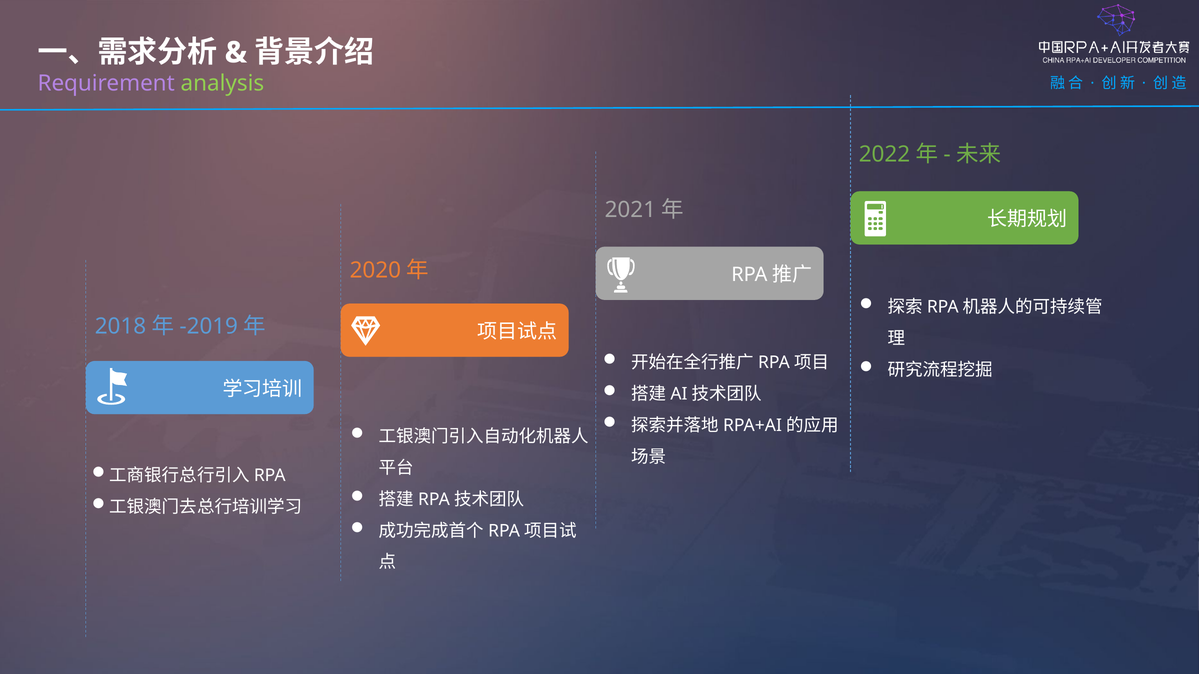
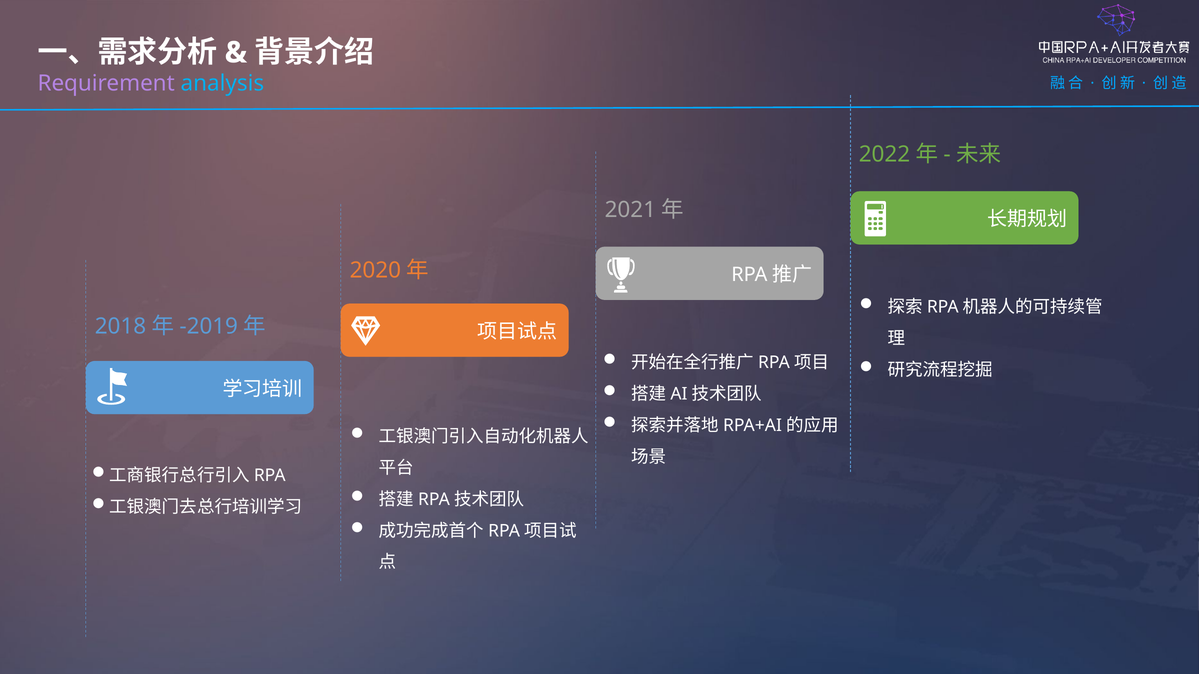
analysis colour: light green -> light blue
